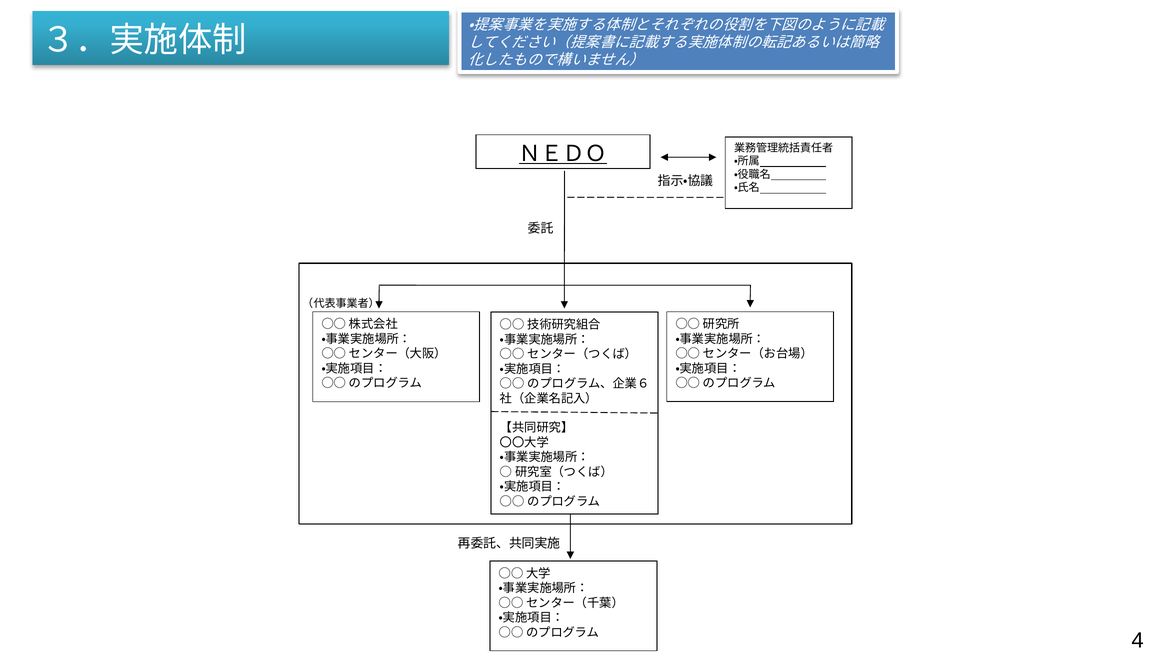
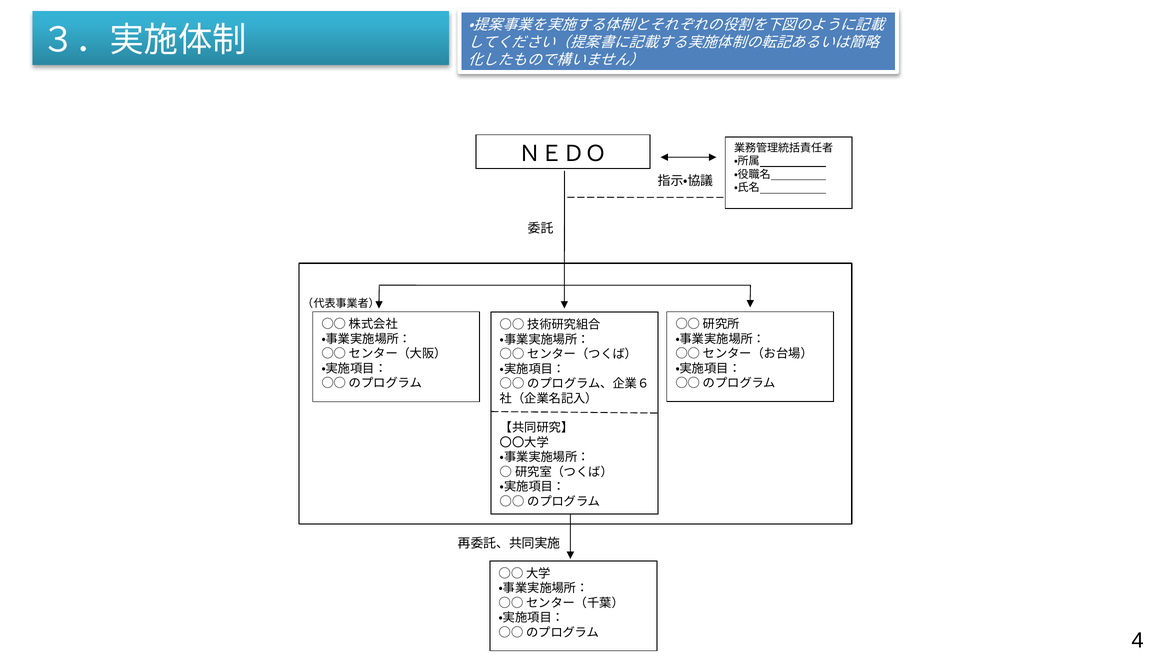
ＮＥＤＯ underline: present -> none
